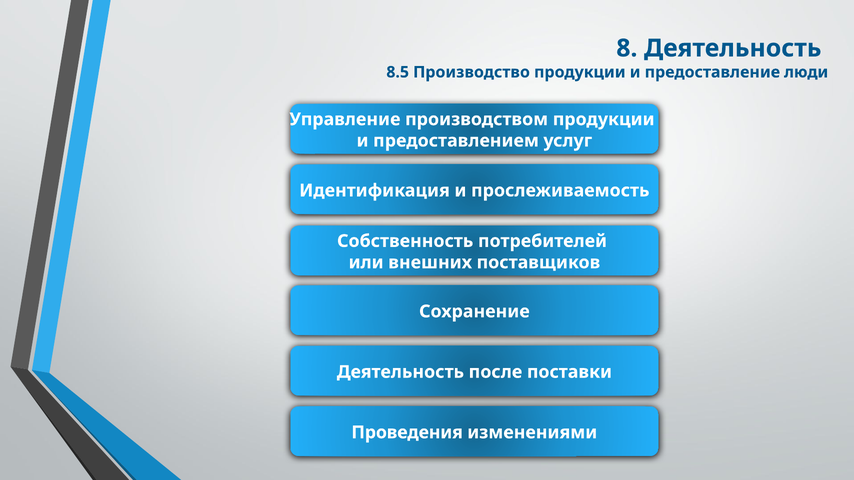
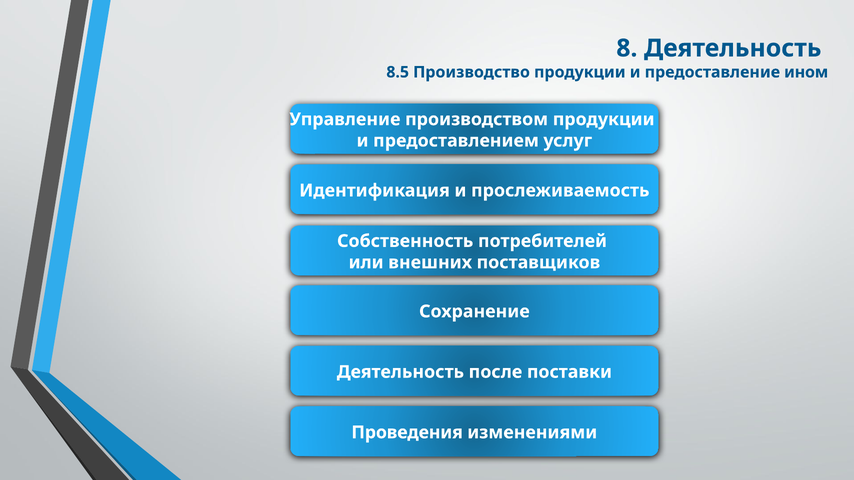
люди: люди -> ином
